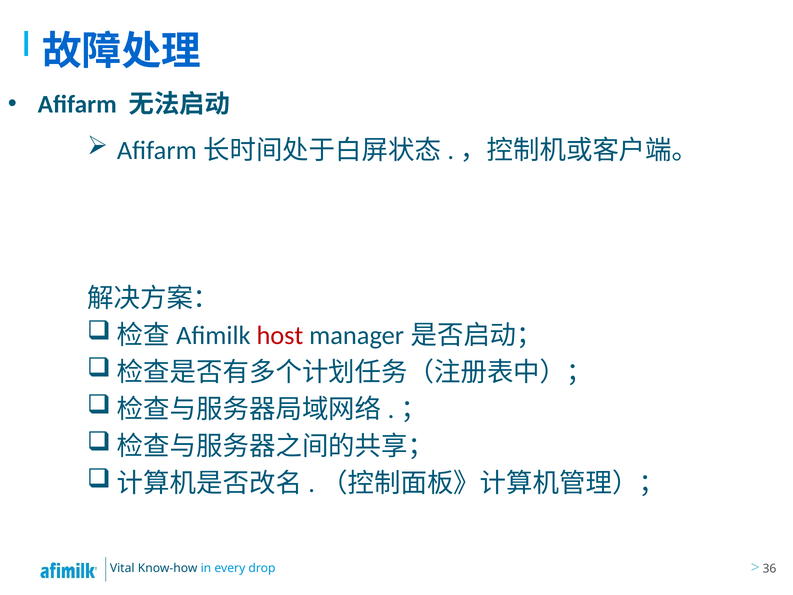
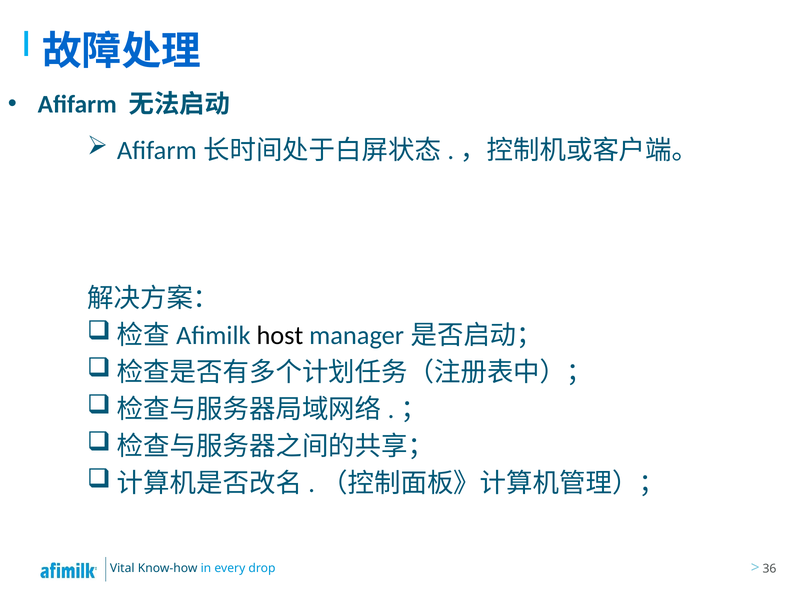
host colour: red -> black
